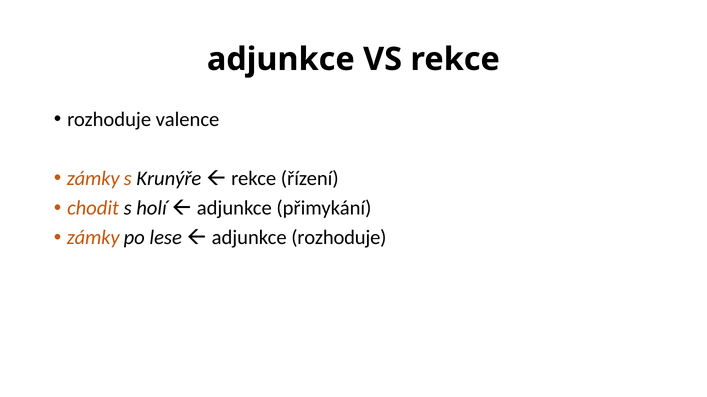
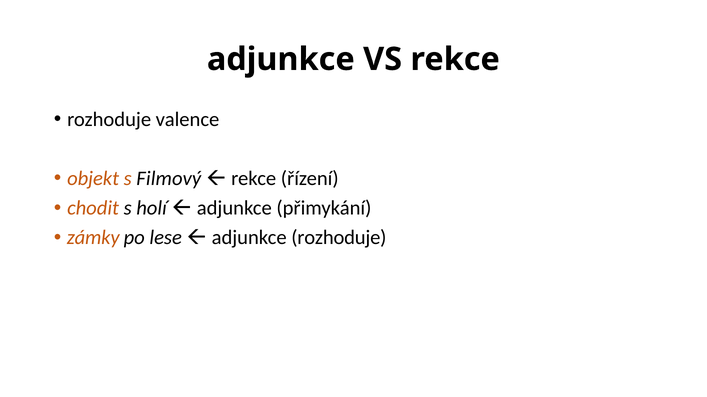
zámky at (93, 179): zámky -> objekt
Krunýře: Krunýře -> Filmový
